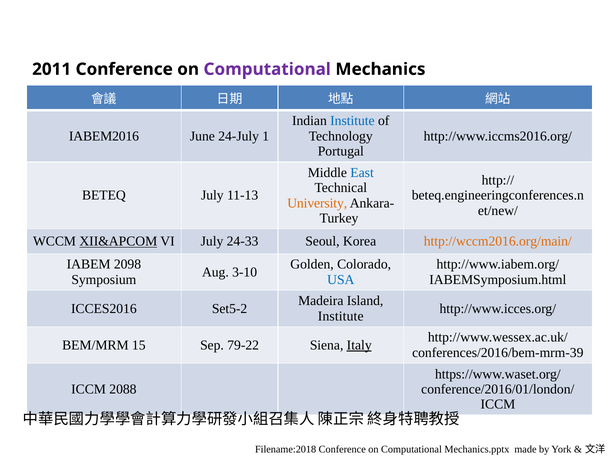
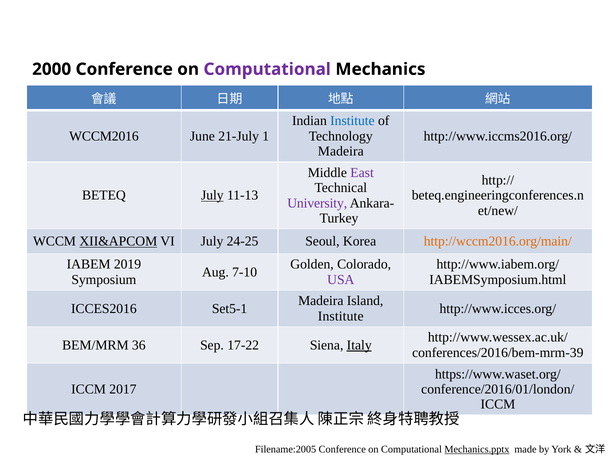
2011: 2011 -> 2000
IABEM2016: IABEM2016 -> WCCM2016
24-July: 24-July -> 21-July
Portugal at (341, 151): Portugal -> Madeira
East colour: blue -> purple
July at (212, 195) underline: none -> present
University colour: orange -> purple
24-33: 24-33 -> 24-25
2098: 2098 -> 2019
3-10: 3-10 -> 7-10
USA colour: blue -> purple
Set5-2: Set5-2 -> Set5-1
15: 15 -> 36
79-22: 79-22 -> 17-22
2088: 2088 -> 2017
Filename:2018: Filename:2018 -> Filename:2005
Mechanics.pptx underline: none -> present
